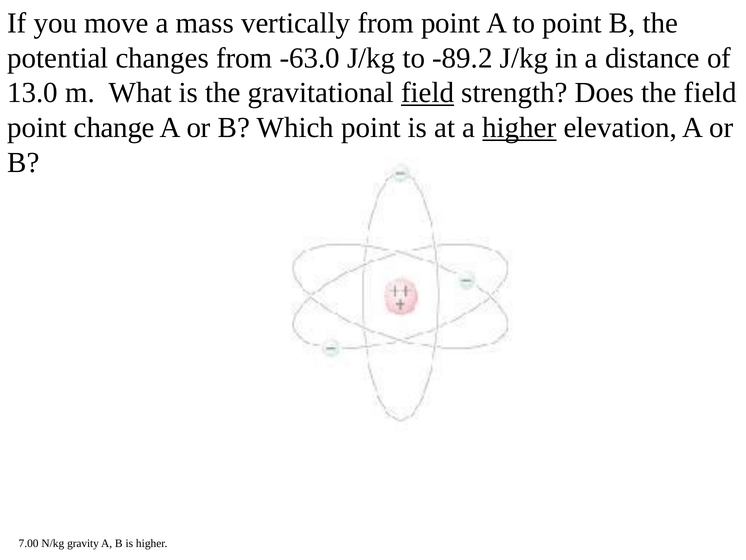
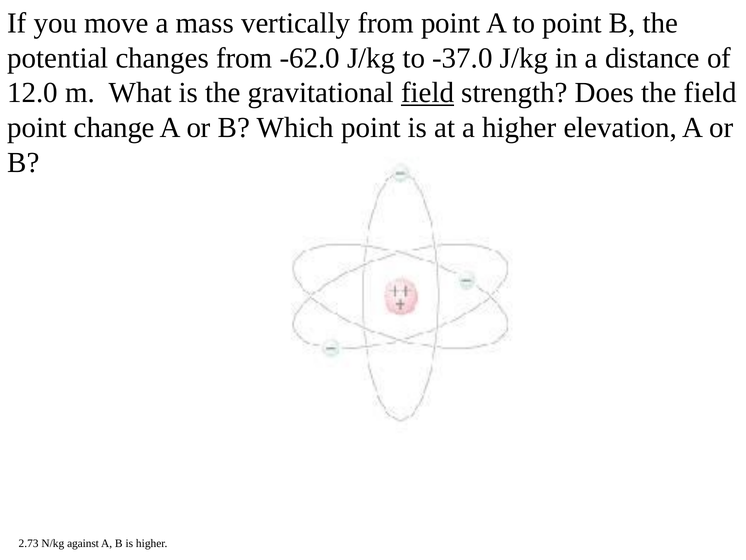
-63.0: -63.0 -> -62.0
-89.2: -89.2 -> -37.0
13.0: 13.0 -> 12.0
higher at (519, 128) underline: present -> none
7.00: 7.00 -> 2.73
gravity: gravity -> against
